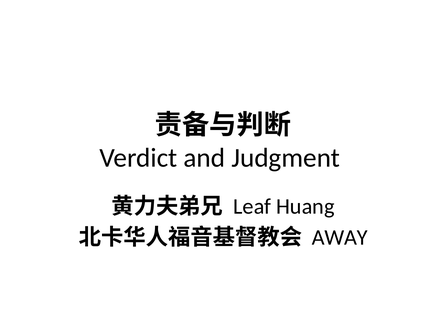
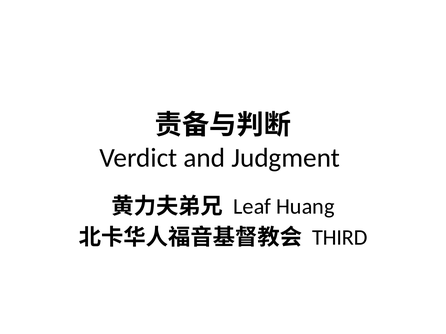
AWAY: AWAY -> THIRD
